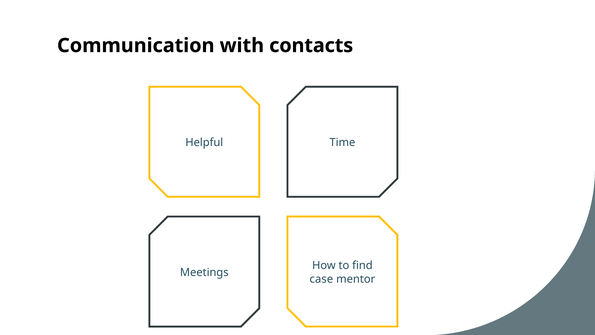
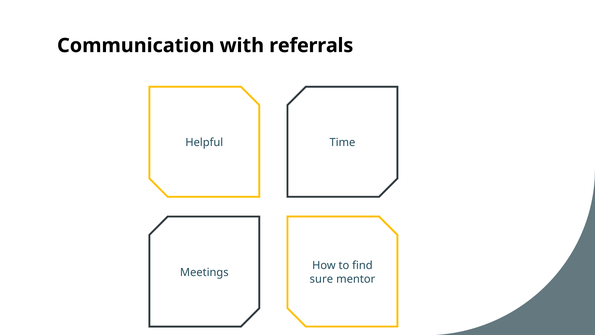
contacts: contacts -> referrals
case: case -> sure
